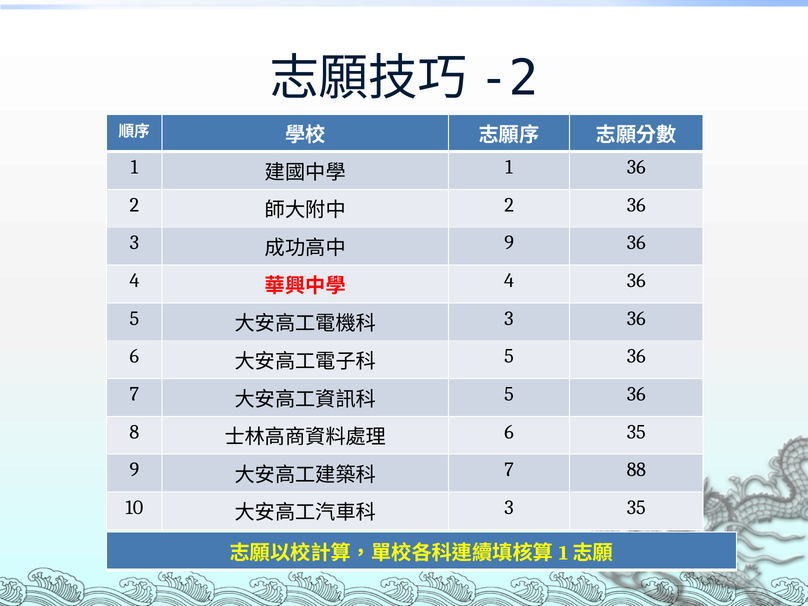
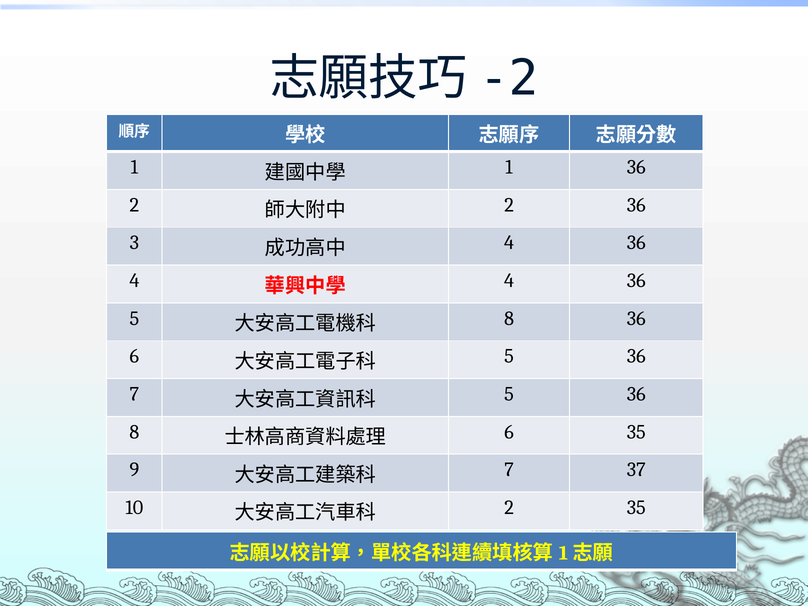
9 at (509, 243): 9 -> 4
3 at (509, 318): 3 -> 8
88: 88 -> 37
3 at (509, 508): 3 -> 2
